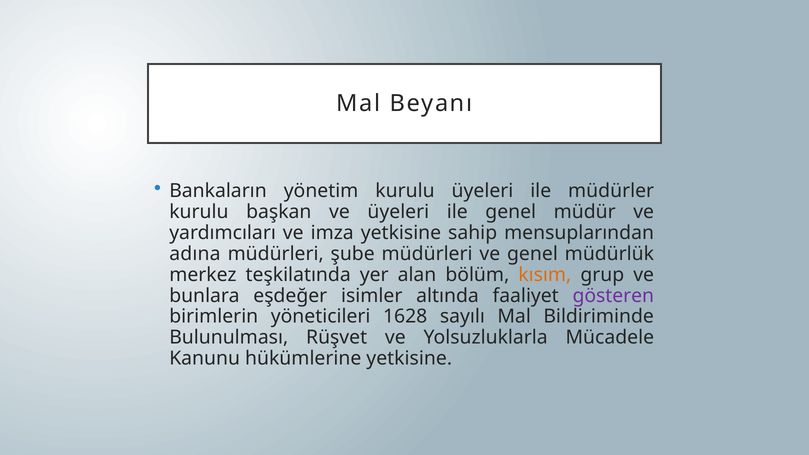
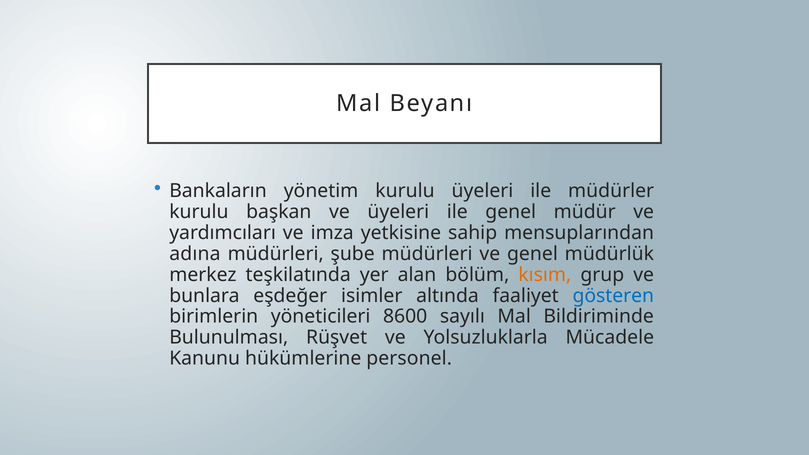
gösteren colour: purple -> blue
1628: 1628 -> 8600
hükümlerine yetkisine: yetkisine -> personel
